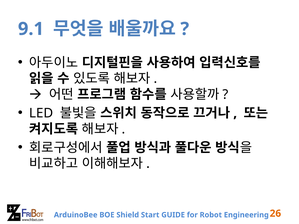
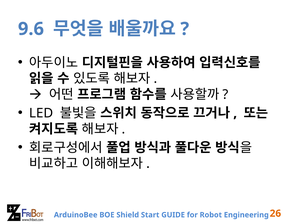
9.1: 9.1 -> 9.6
